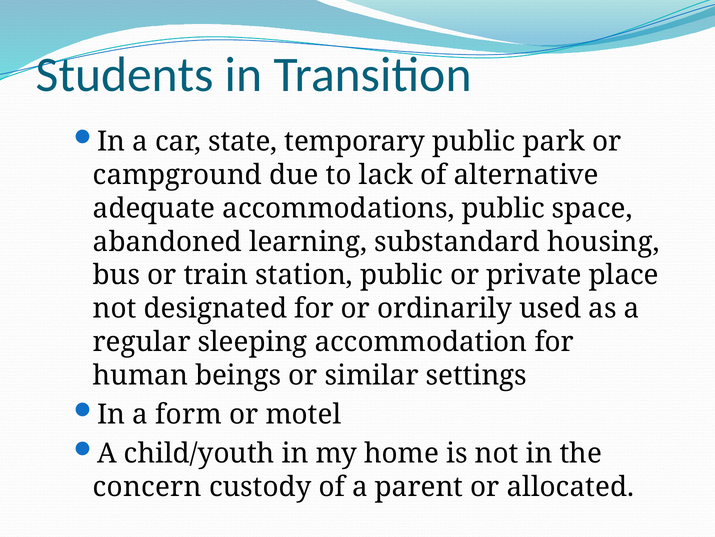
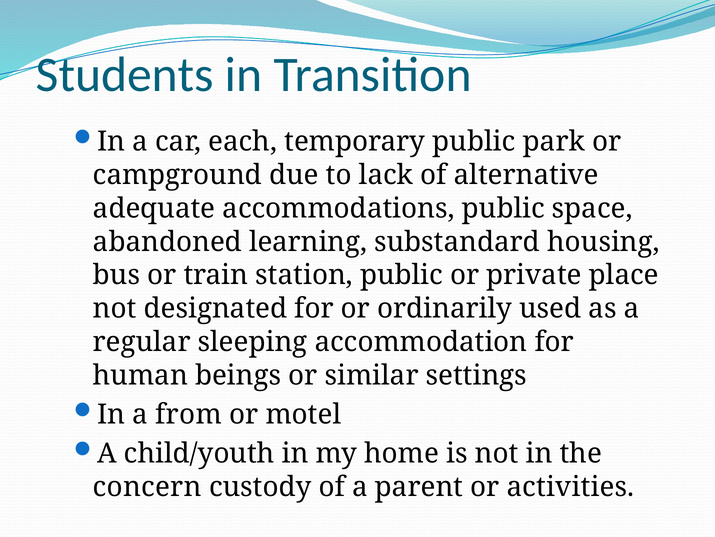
state: state -> each
form: form -> from
allocated: allocated -> activities
